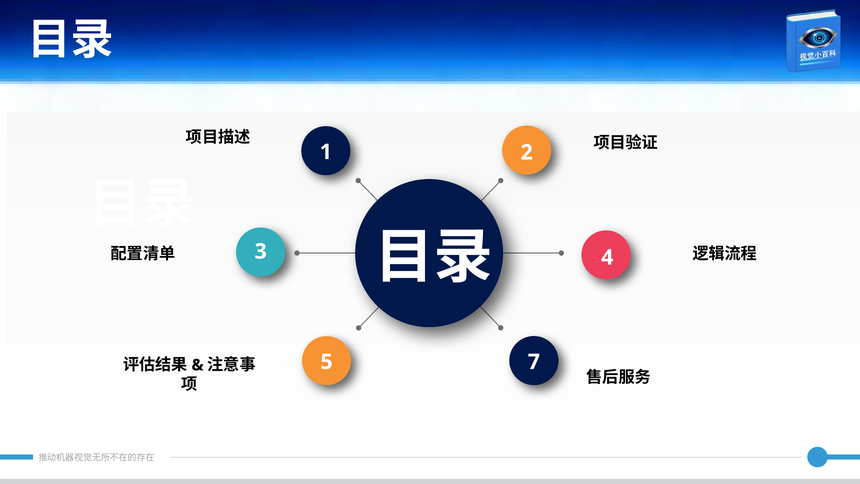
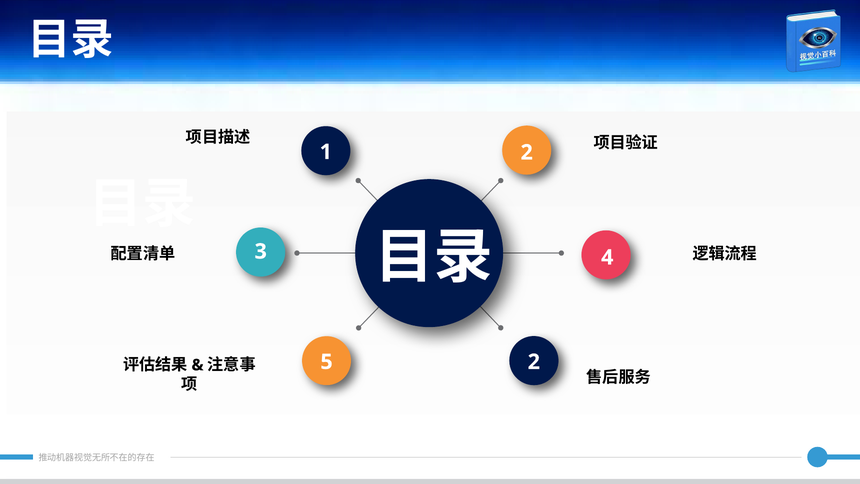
5 7: 7 -> 2
